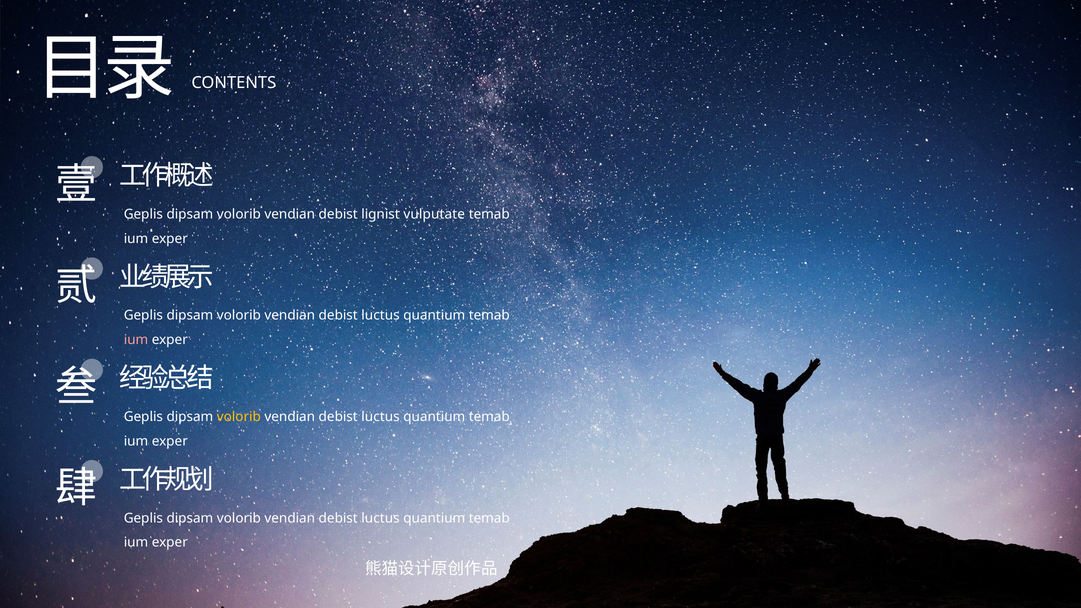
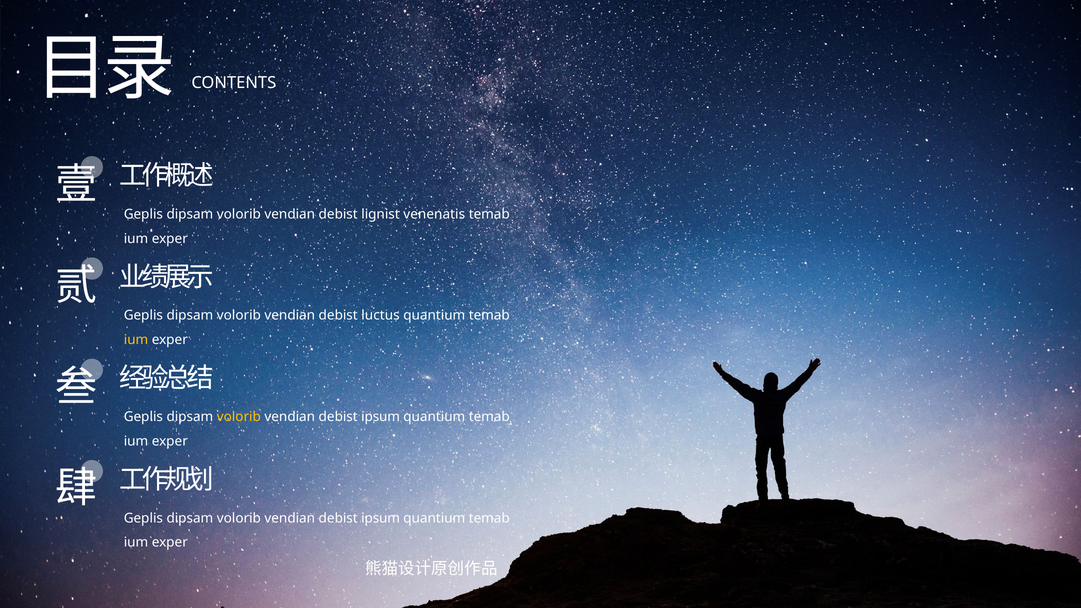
vulputate: vulputate -> venenatis
ium at (136, 340) colour: pink -> yellow
luctus at (380, 417): luctus -> ipsum
luctus at (380, 518): luctus -> ipsum
